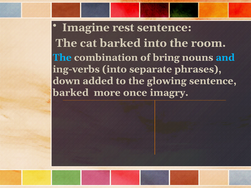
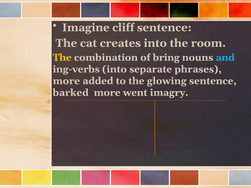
rest: rest -> cliff
cat barked: barked -> creates
The at (62, 58) colour: light blue -> yellow
down at (66, 81): down -> more
once: once -> went
